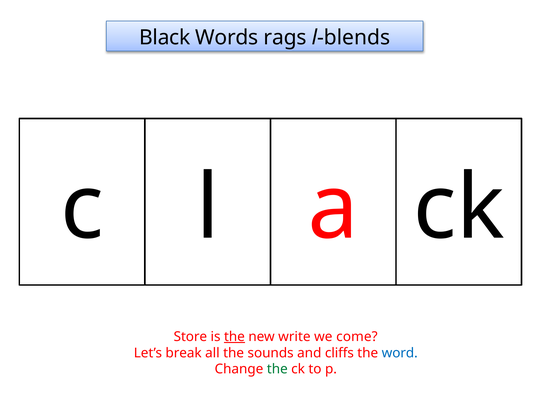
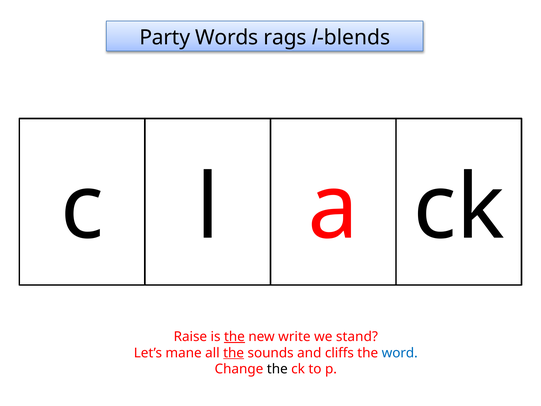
Black: Black -> Party
Store: Store -> Raise
come: come -> stand
break: break -> mane
the at (234, 353) underline: none -> present
the at (277, 369) colour: green -> black
